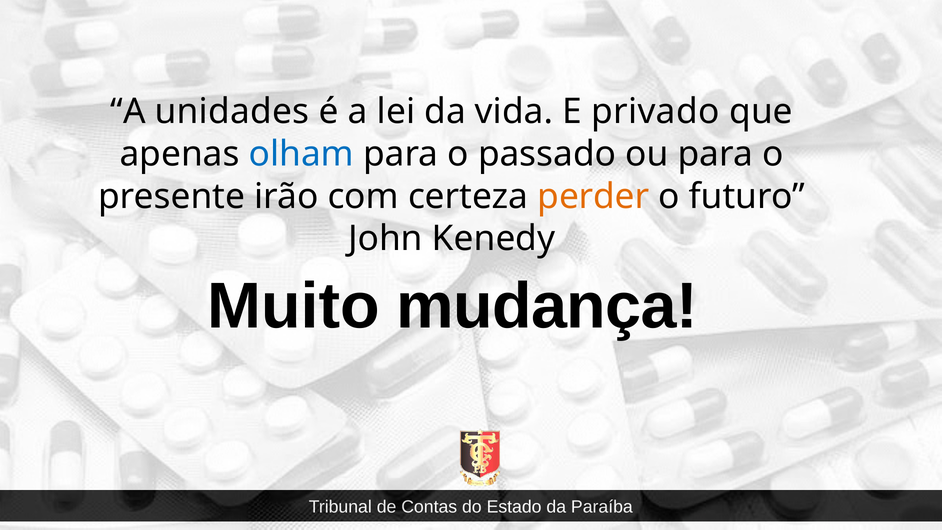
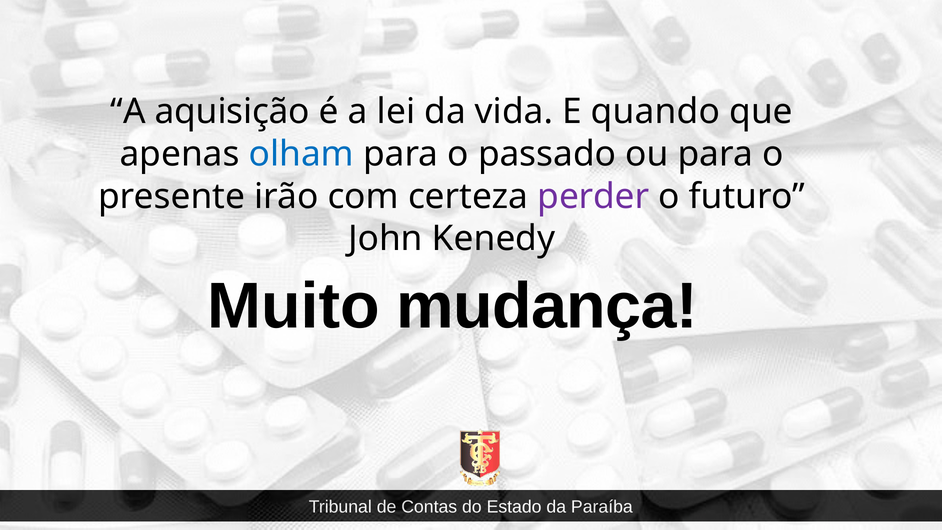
unidades: unidades -> aquisição
privado: privado -> quando
perder colour: orange -> purple
